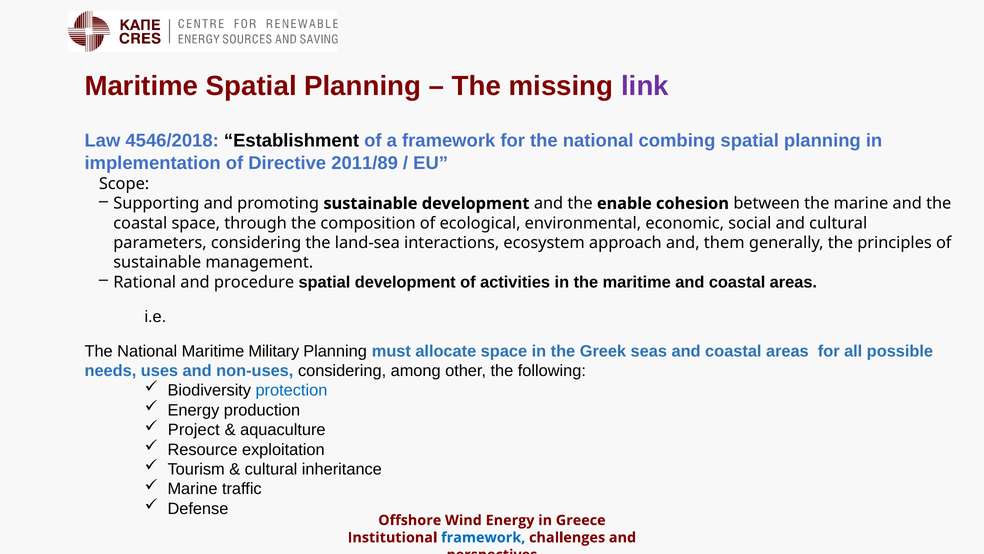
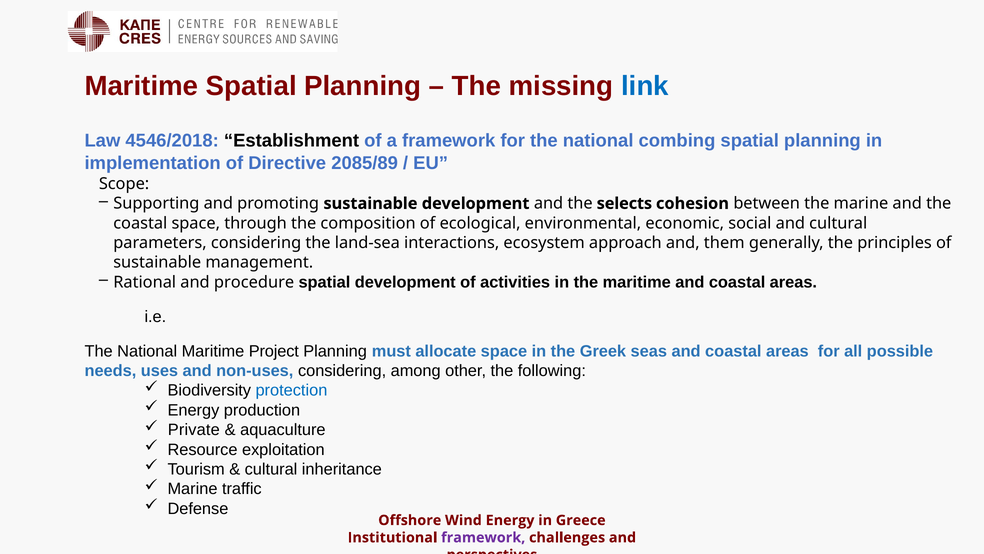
link colour: purple -> blue
2011/89: 2011/89 -> 2085/89
enable: enable -> selects
Military: Military -> Project
Project: Project -> Private
framework at (483, 537) colour: blue -> purple
